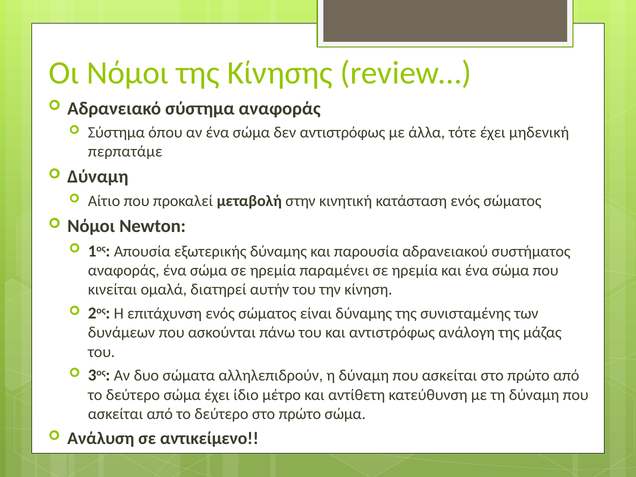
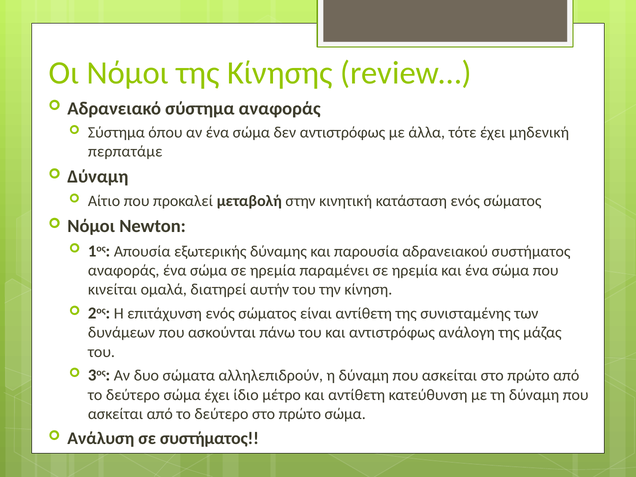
είναι δύναμης: δύναμης -> αντίθετη
σε αντικείμενο: αντικείμενο -> συστήματος
